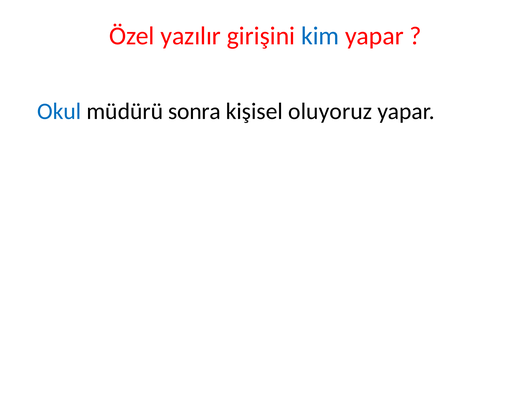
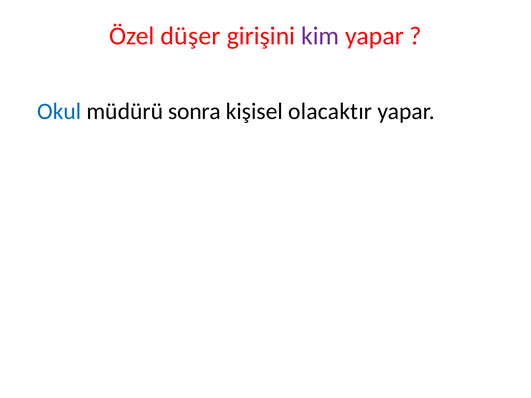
yazılır: yazılır -> düşer
kim colour: blue -> purple
oluyoruz: oluyoruz -> olacaktır
